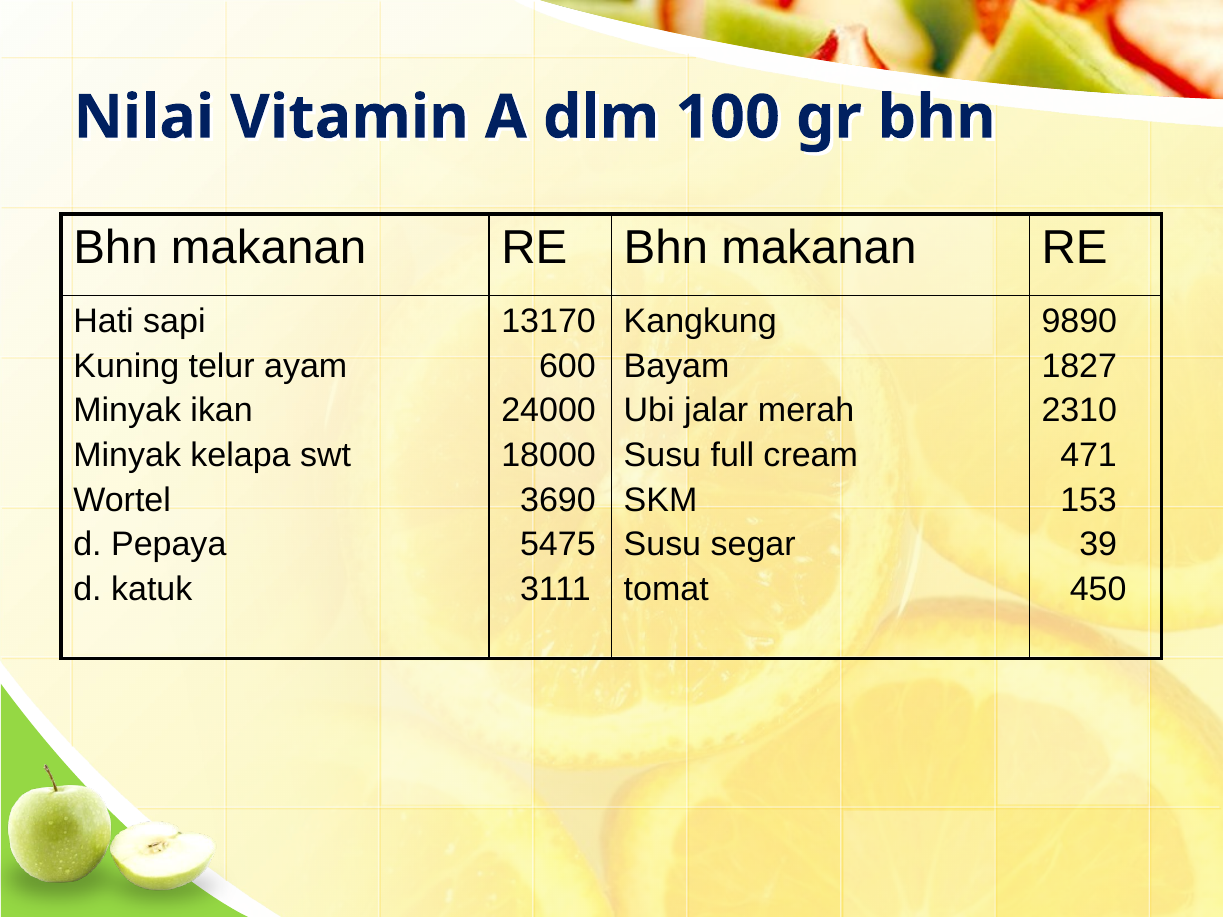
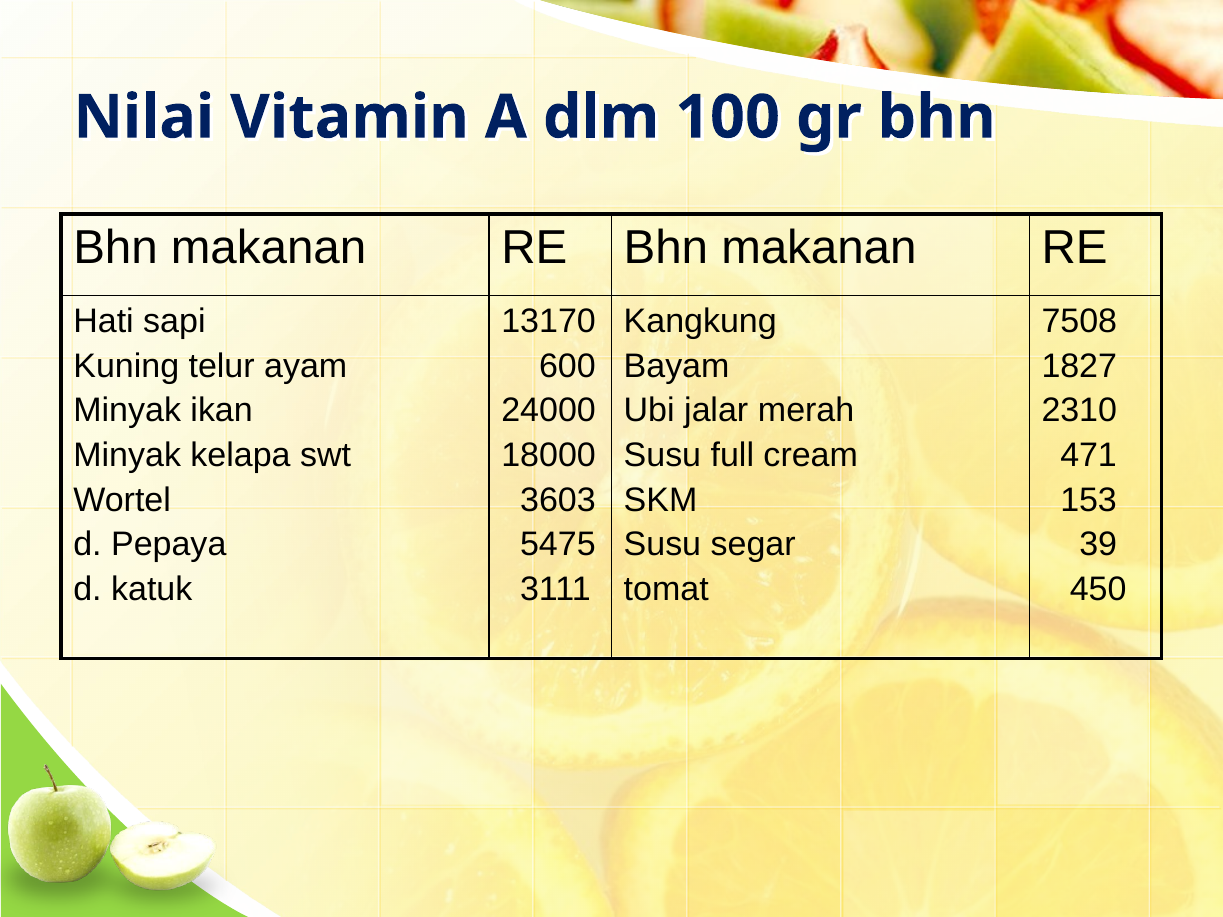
9890: 9890 -> 7508
3690: 3690 -> 3603
